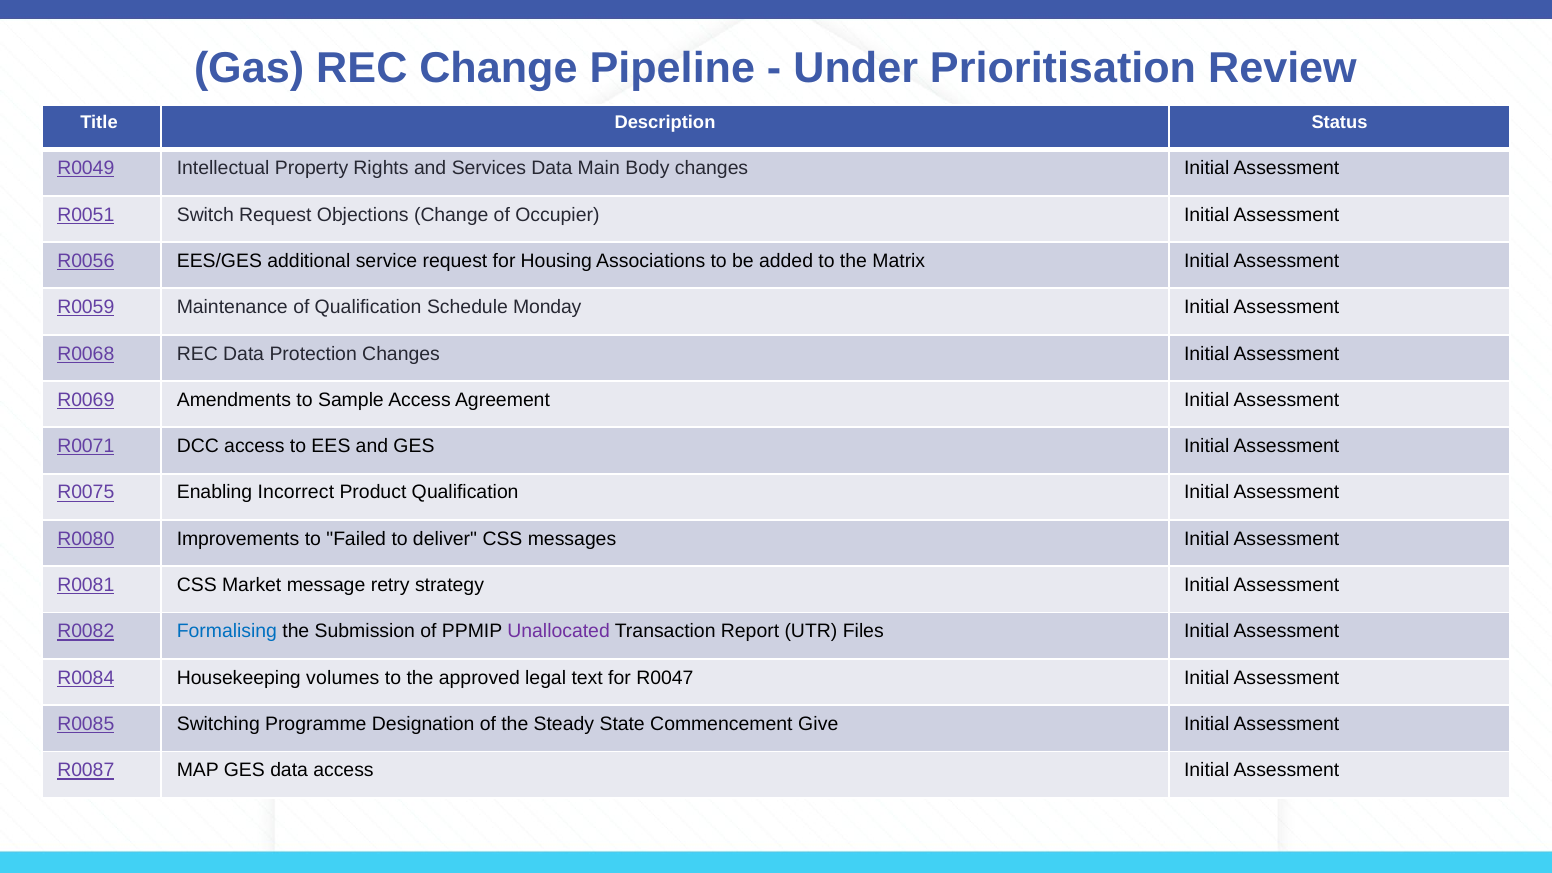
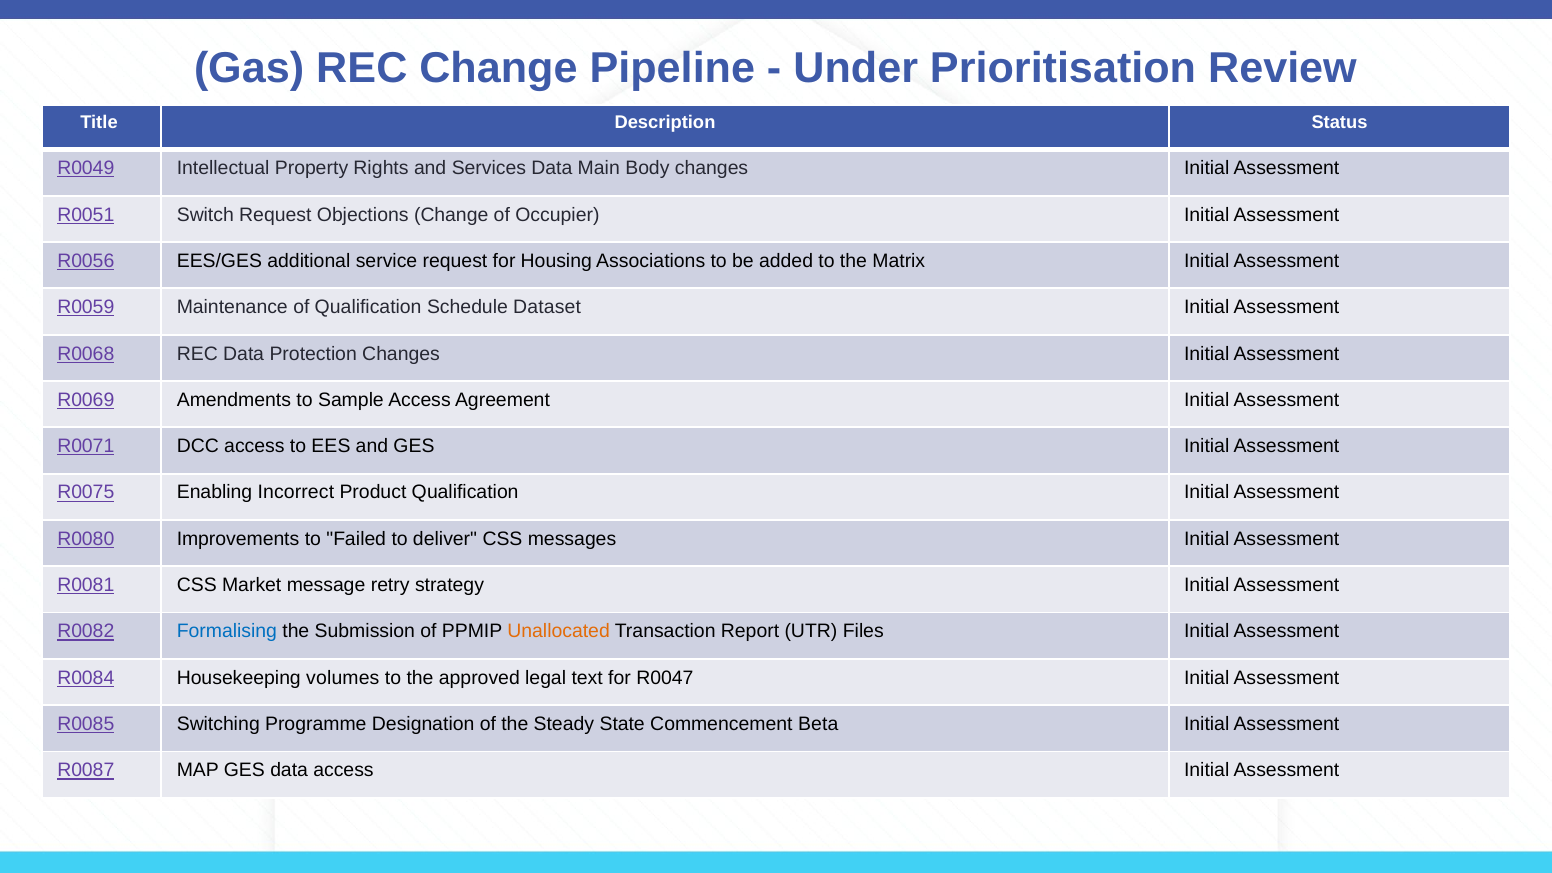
Monday: Monday -> Dataset
Unallocated colour: purple -> orange
Give: Give -> Beta
